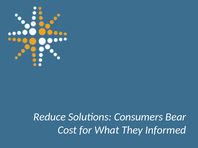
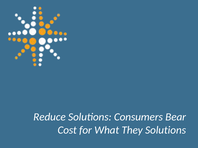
They Informed: Informed -> Solutions
